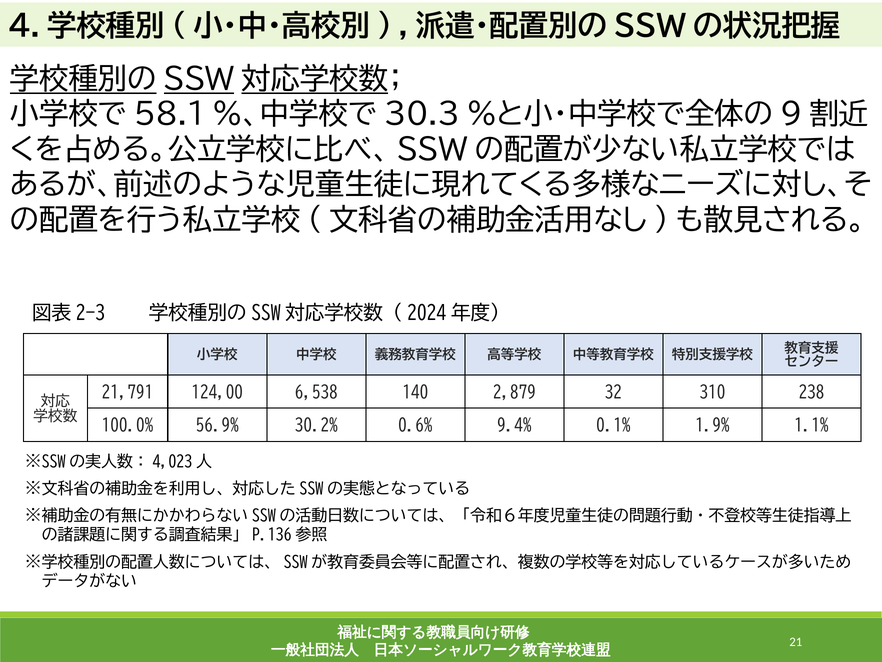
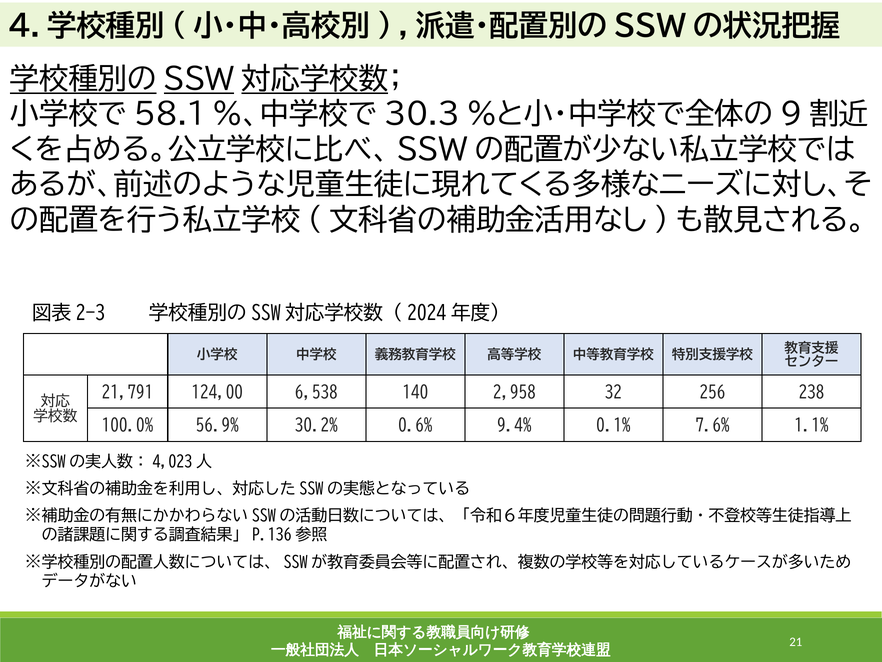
2,879: 2,879 -> 2,958
310: 310 -> 256
1.9%: 1.9% -> 7.6%
